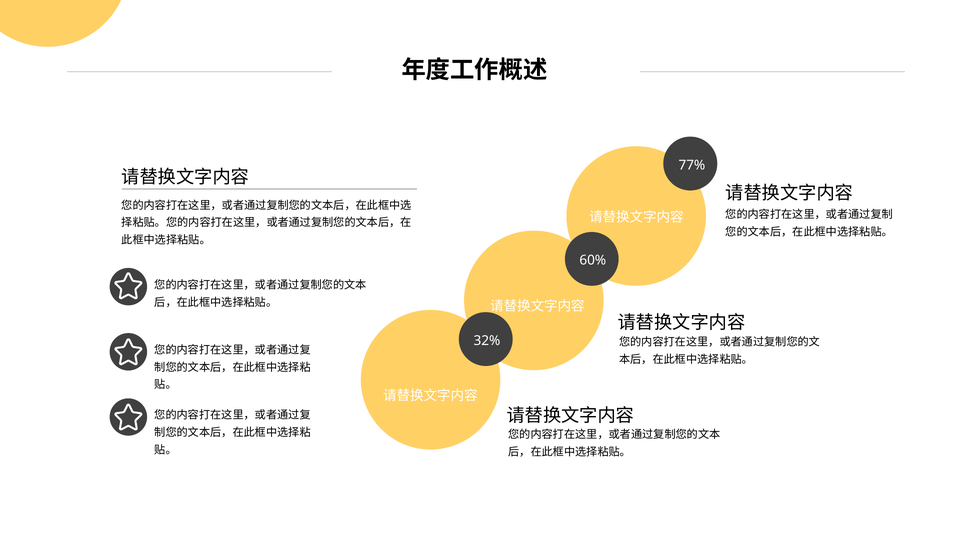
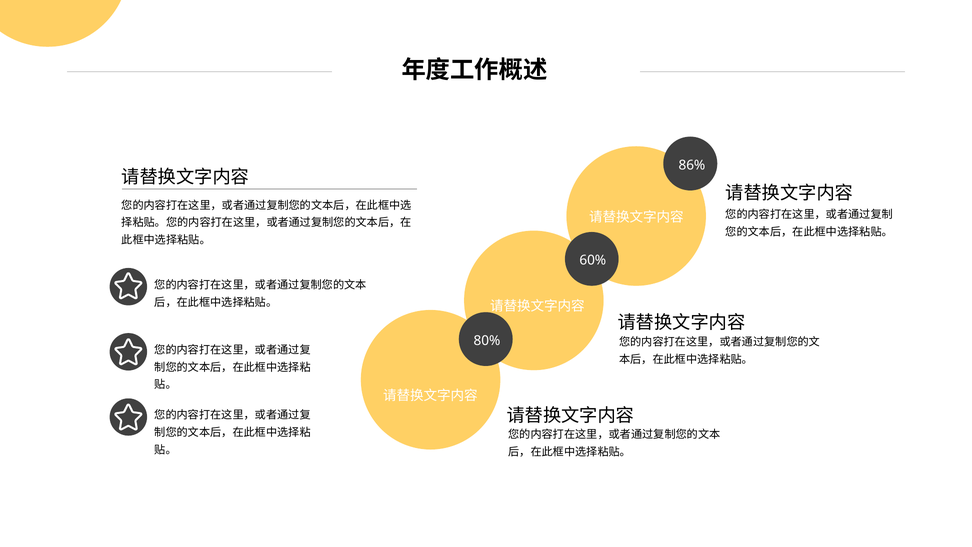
77%: 77% -> 86%
32%: 32% -> 80%
